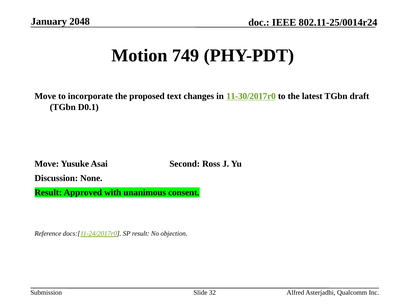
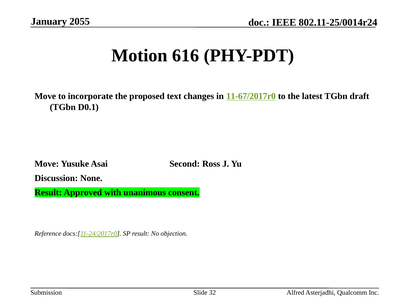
2048: 2048 -> 2055
749: 749 -> 616
11-30/2017r0: 11-30/2017r0 -> 11-67/2017r0
